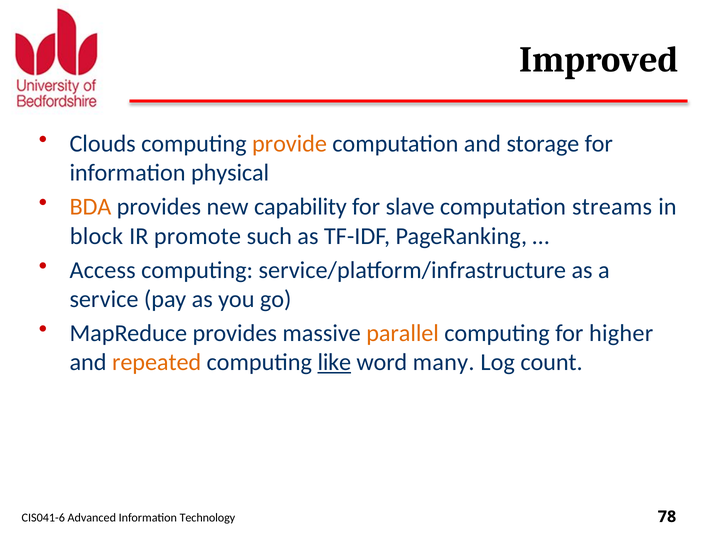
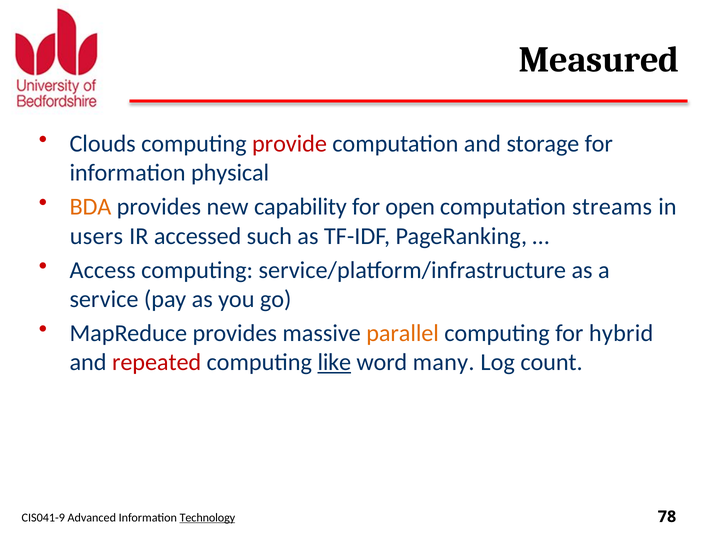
Improved: Improved -> Measured
provide colour: orange -> red
slave: slave -> open
block: block -> users
promote: promote -> accessed
higher: higher -> hybrid
repeated colour: orange -> red
CIS041-6: CIS041-6 -> CIS041-9
Technology underline: none -> present
